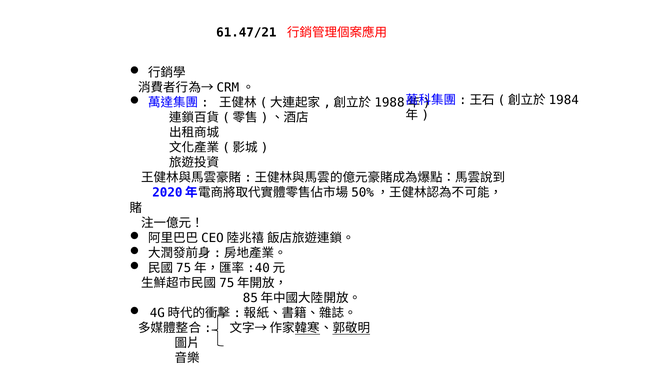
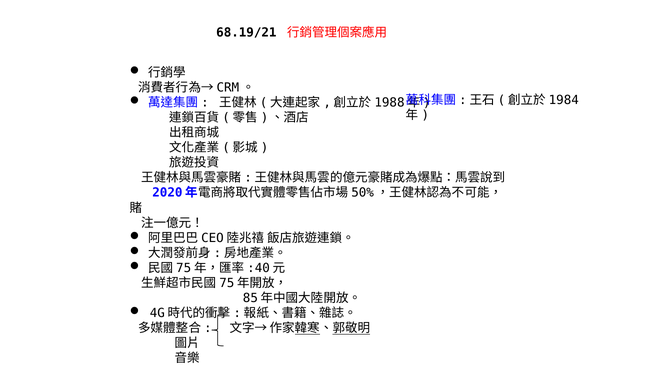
61.47/21: 61.47/21 -> 68.19/21
